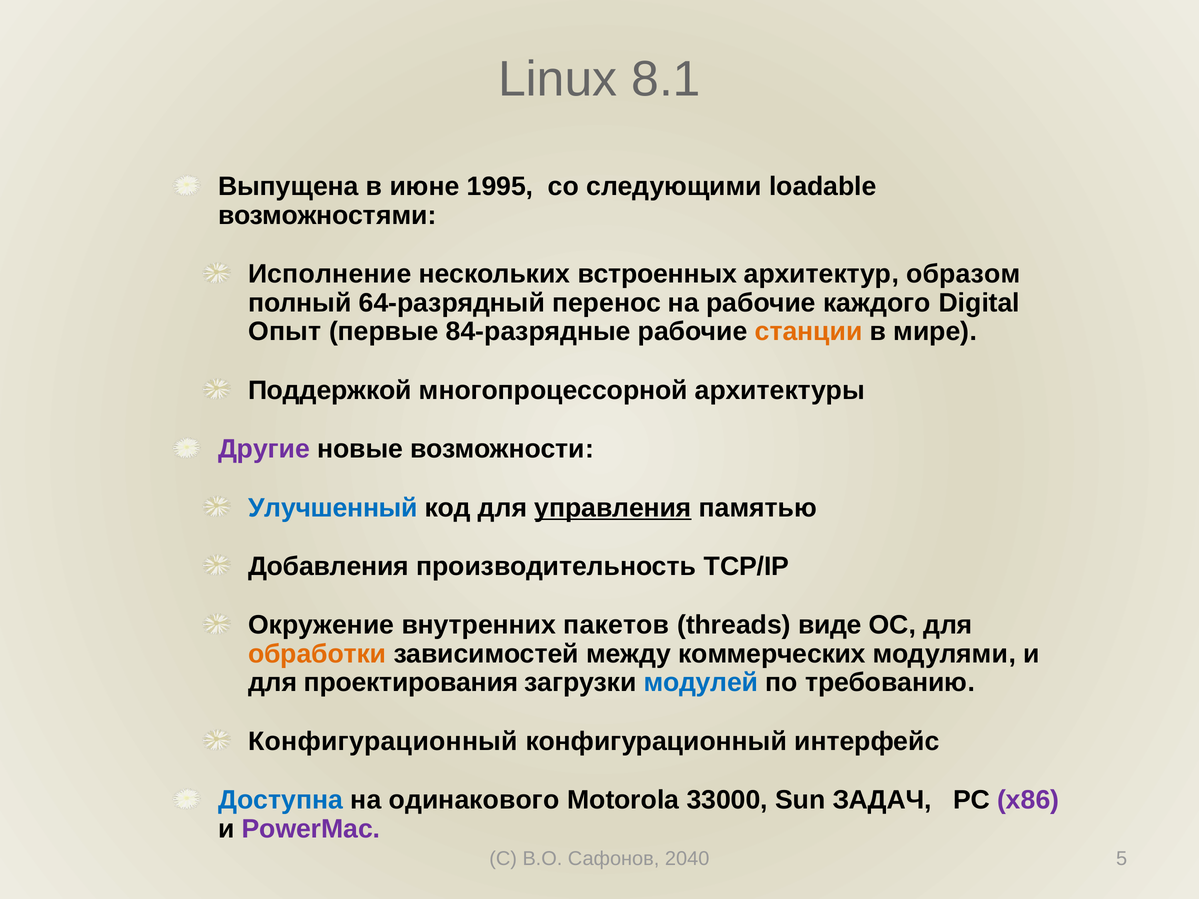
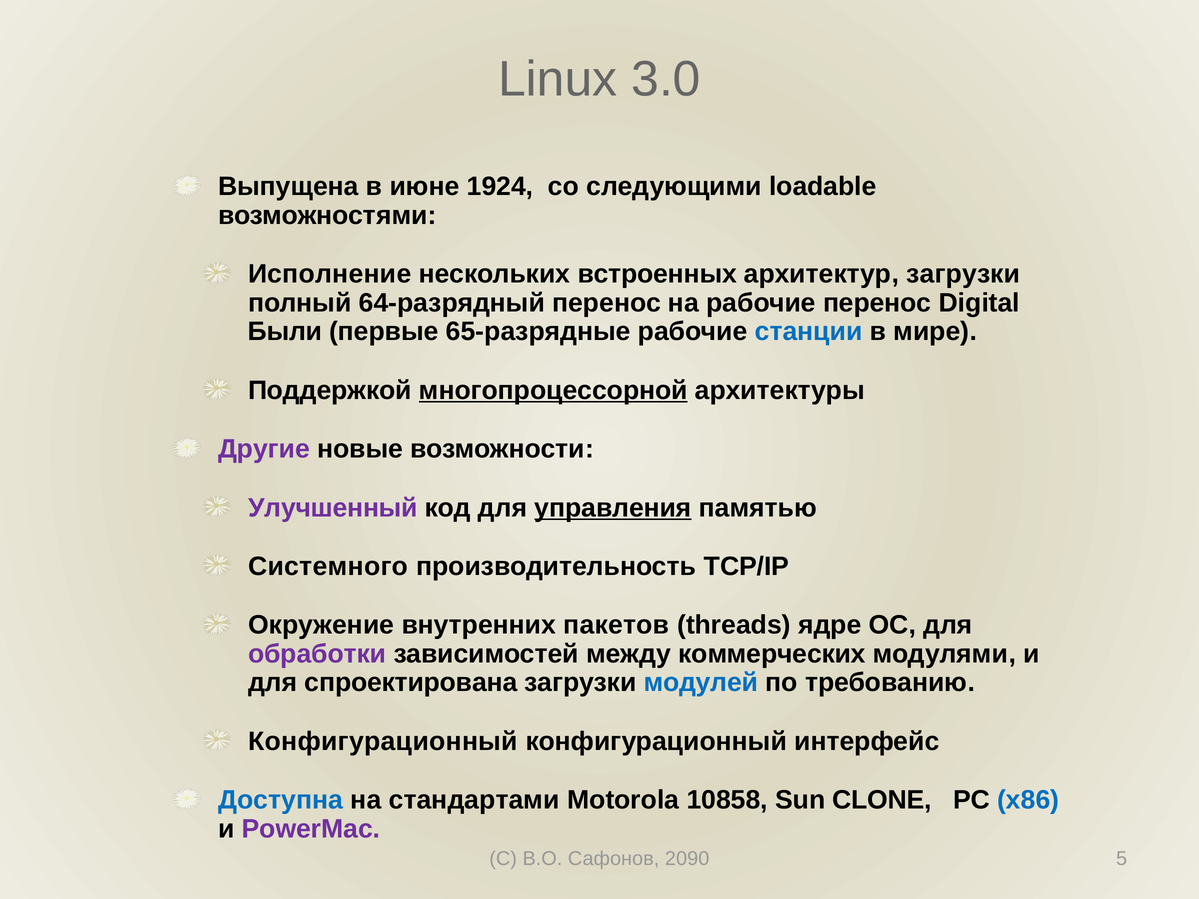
8.1: 8.1 -> 3.0
1995: 1995 -> 1924
архитектур образом: образом -> загрузки
рабочие каждого: каждого -> перенос
Опыт: Опыт -> Были
84-разрядные: 84-разрядные -> 65-разрядные
станции colour: orange -> blue
многопроцессорной underline: none -> present
Улучшенный colour: blue -> purple
Добавления: Добавления -> Системного
виде: виде -> ядре
обработки colour: orange -> purple
проектирования: проектирования -> спроектирована
одинакового: одинакового -> стандартами
33000: 33000 -> 10858
ЗАДАЧ: ЗАДАЧ -> CLONE
x86 colour: purple -> blue
2040: 2040 -> 2090
